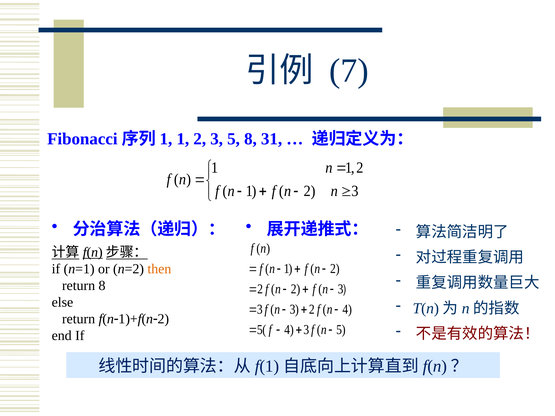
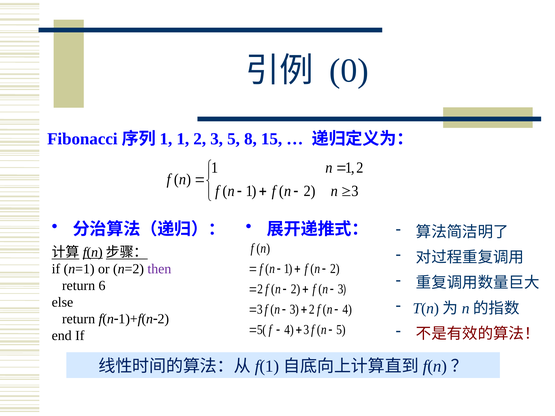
7: 7 -> 0
31: 31 -> 15
then colour: orange -> purple
return 8: 8 -> 6
